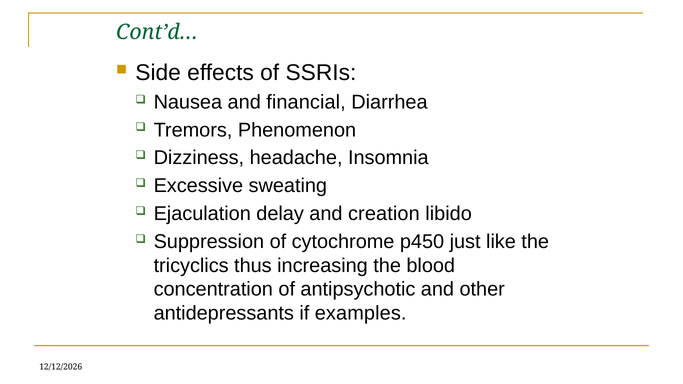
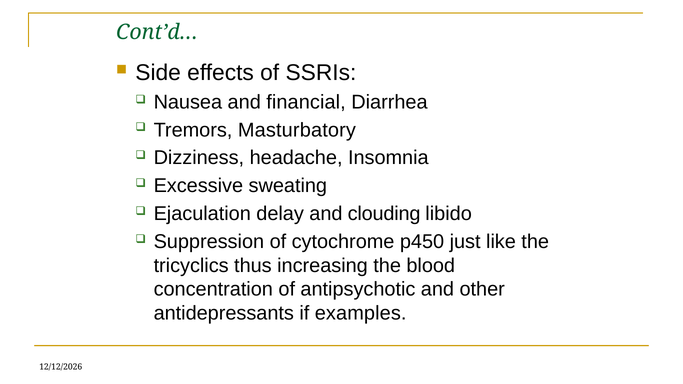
Phenomenon: Phenomenon -> Masturbatory
creation: creation -> clouding
